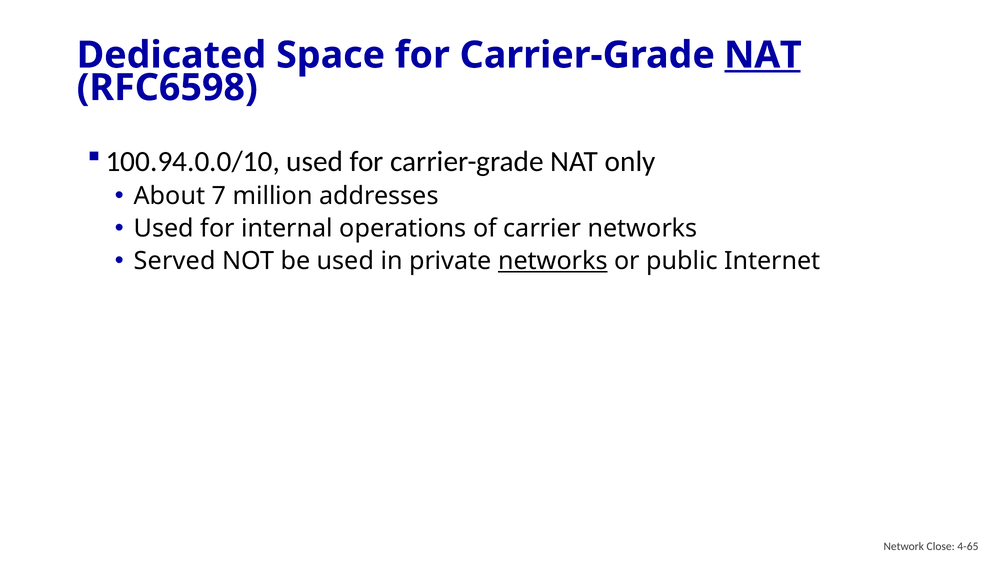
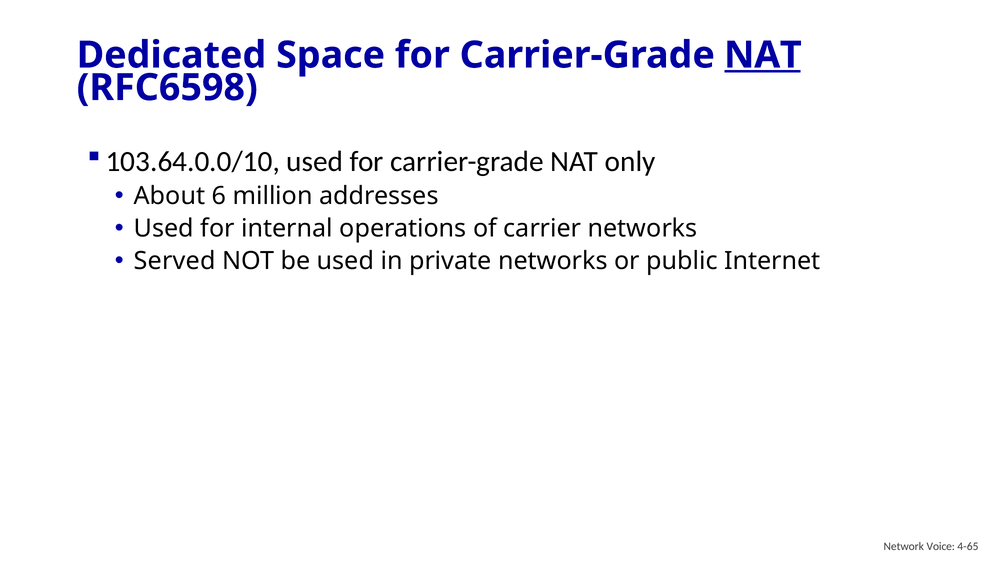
100.94.0.0/10: 100.94.0.0/10 -> 103.64.0.0/10
7: 7 -> 6
networks at (553, 261) underline: present -> none
Close: Close -> Voice
